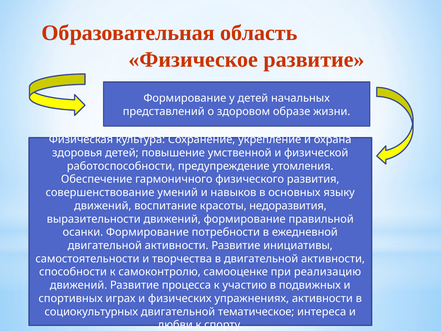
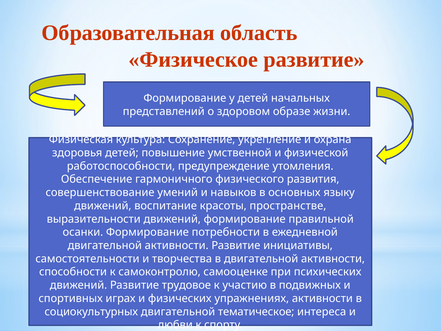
недоразвития: недоразвития -> пространстве
реализацию: реализацию -> психических
процесса: процесса -> трудовое
